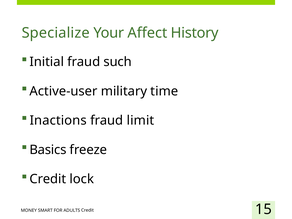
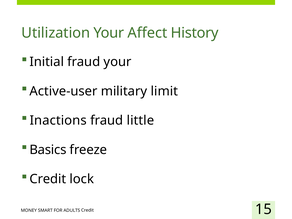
Specialize: Specialize -> Utilization
fraud such: such -> your
time: time -> limit
limit: limit -> little
